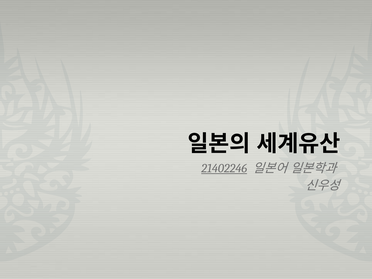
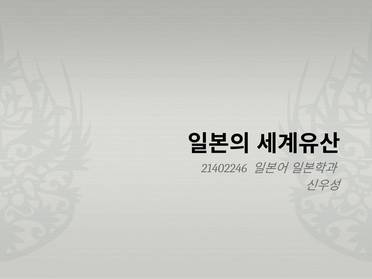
21402246 underline: present -> none
